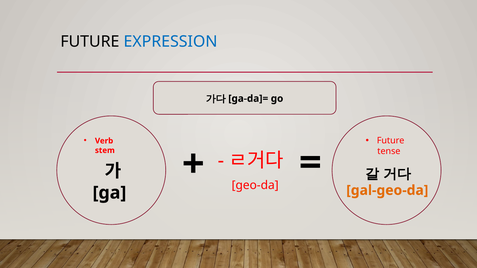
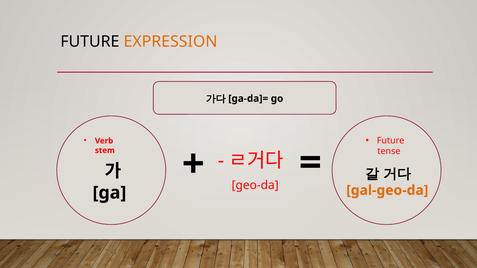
EXPRESSION colour: blue -> orange
